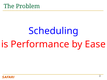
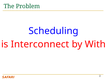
Performance: Performance -> Interconnect
Ease: Ease -> With
